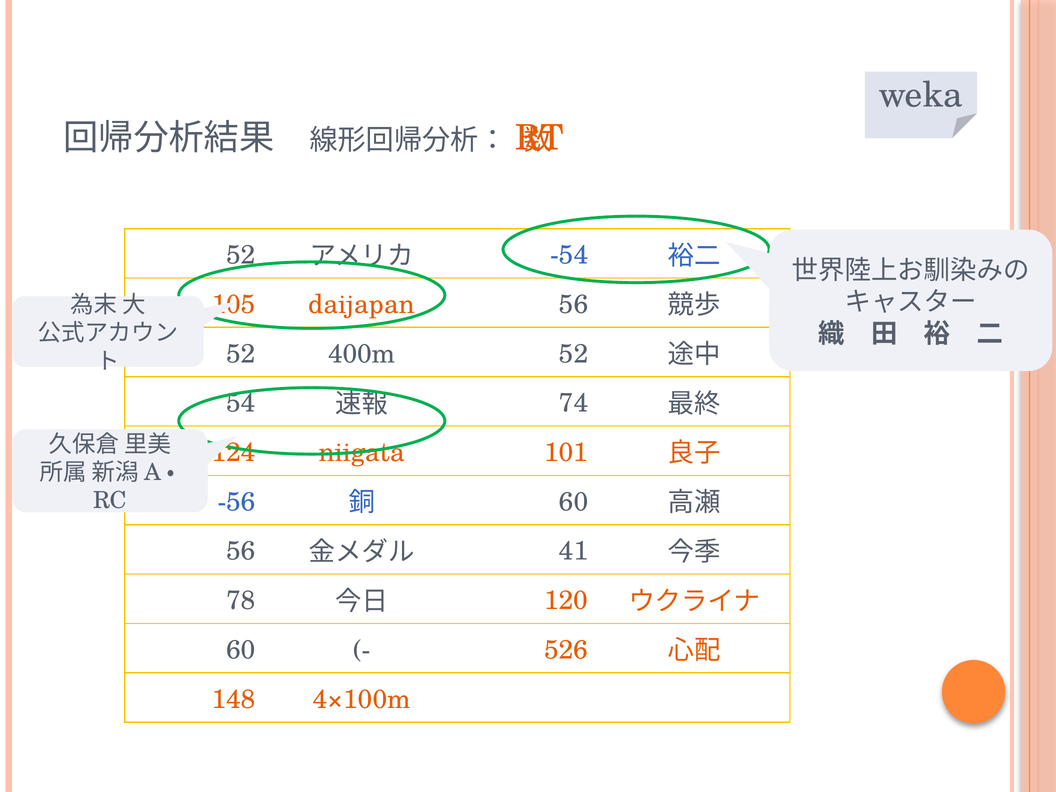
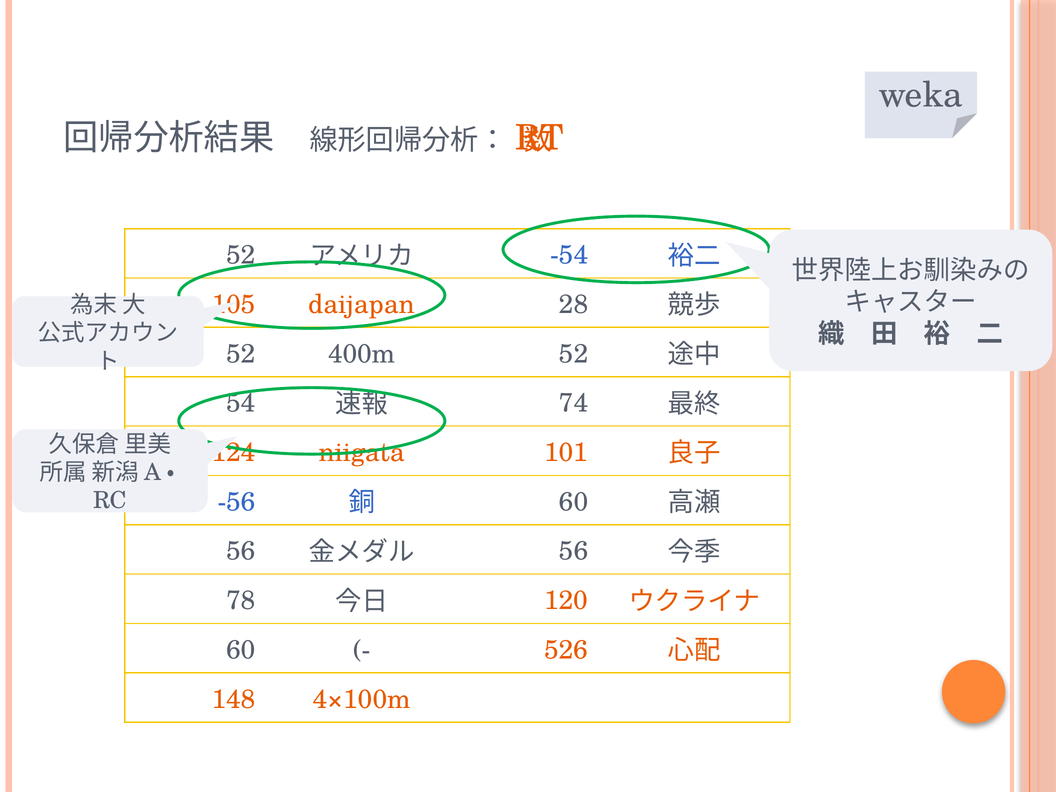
daijapan 56: 56 -> 28
41 at (574, 551): 41 -> 56
